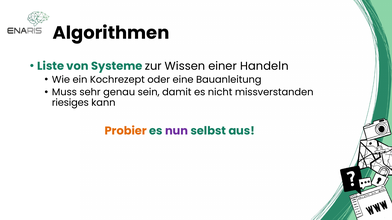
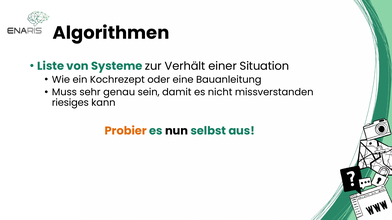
Wissen: Wissen -> Verhält
Handeln: Handeln -> Situation
nun colour: purple -> black
